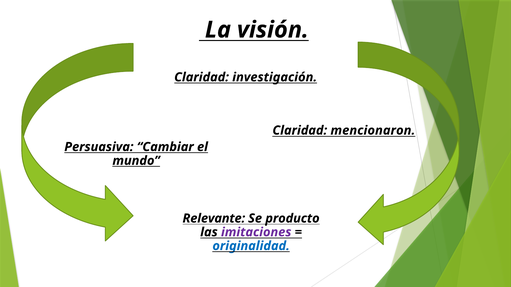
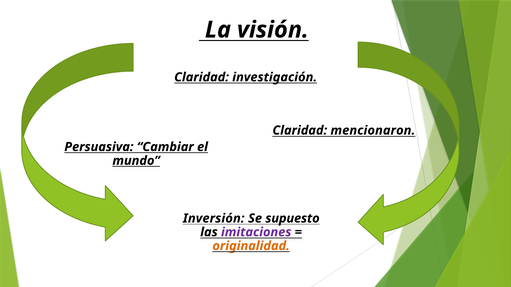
Relevante: Relevante -> Inversión
producto: producto -> supuesto
originalidad colour: blue -> orange
